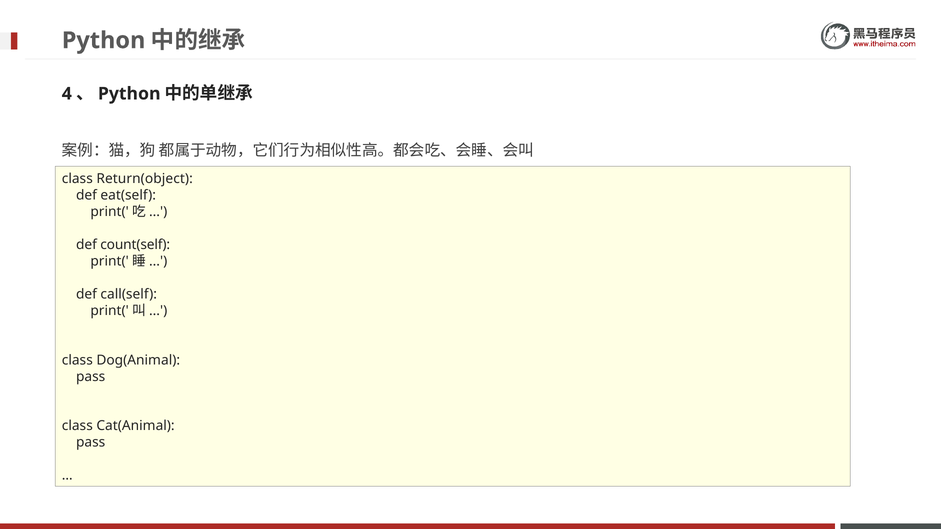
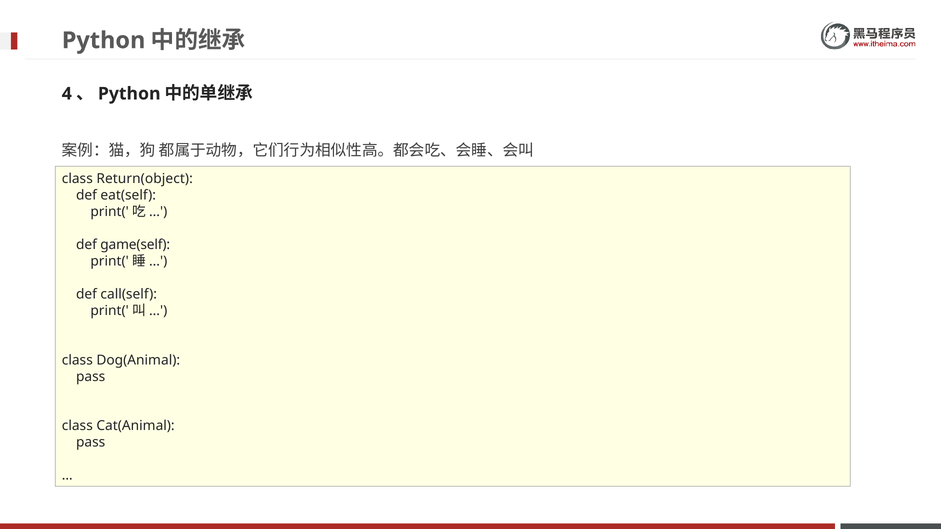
count(self: count(self -> game(self
